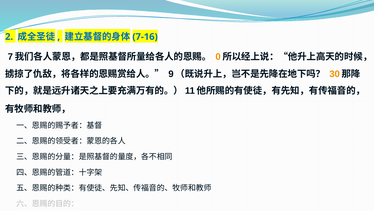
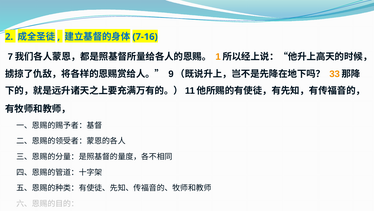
0: 0 -> 1
30: 30 -> 33
